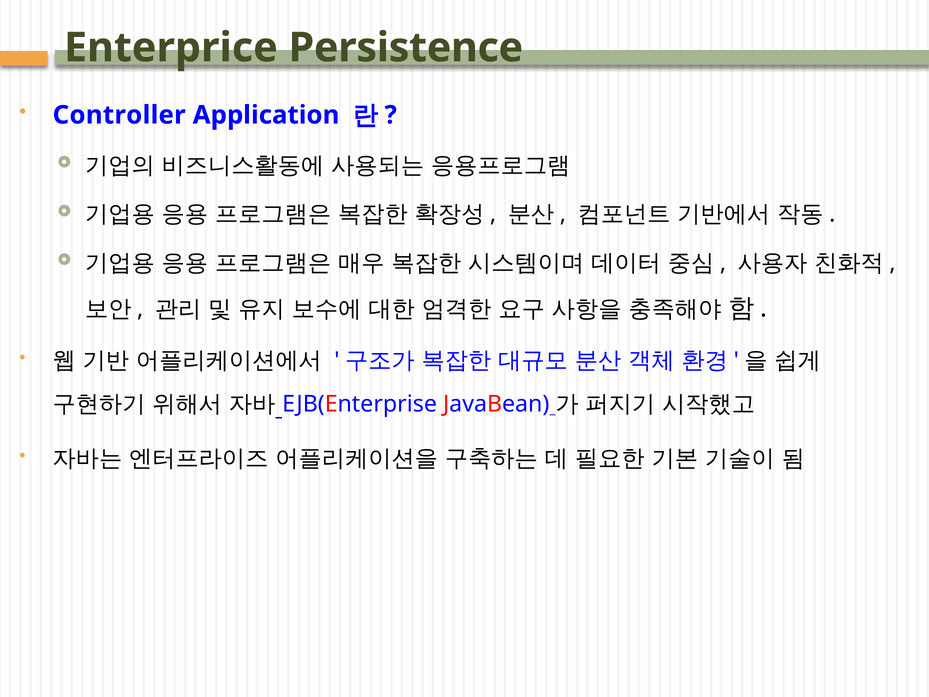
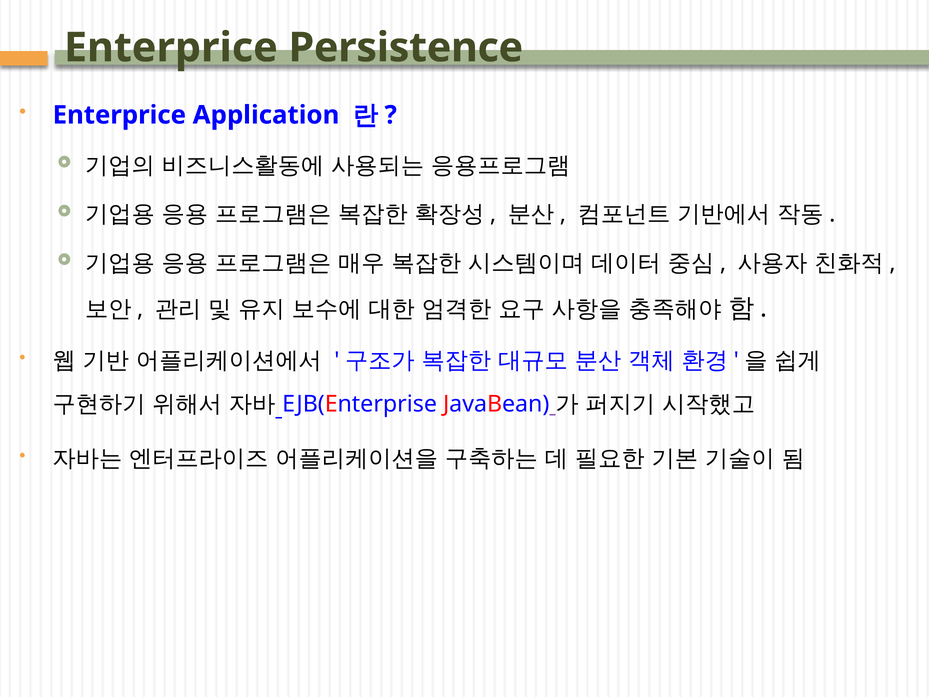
Controller at (119, 115): Controller -> Enterprice
